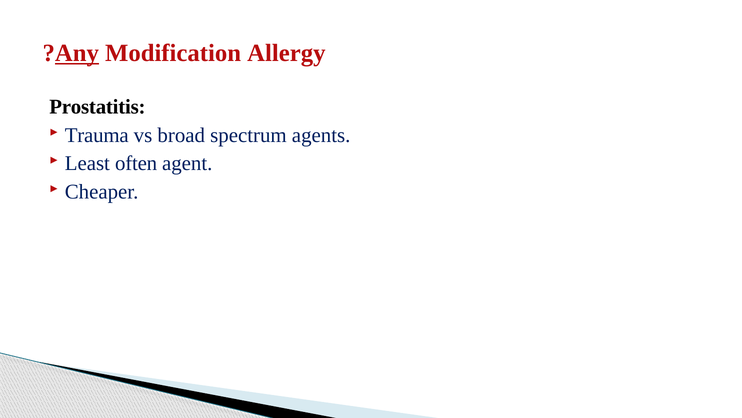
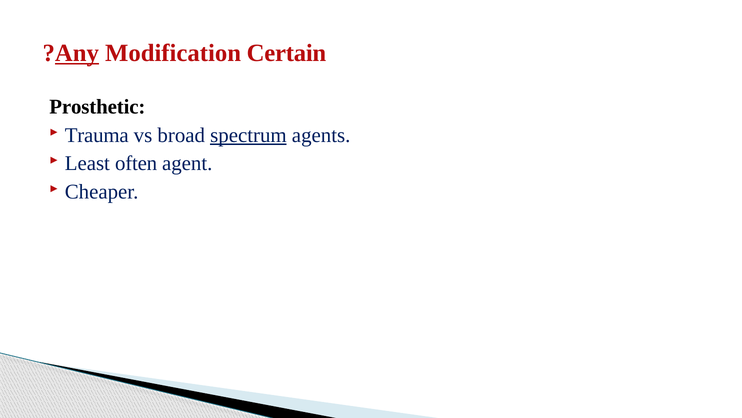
Allergy: Allergy -> Certain
Prostatitis: Prostatitis -> Prosthetic
spectrum underline: none -> present
